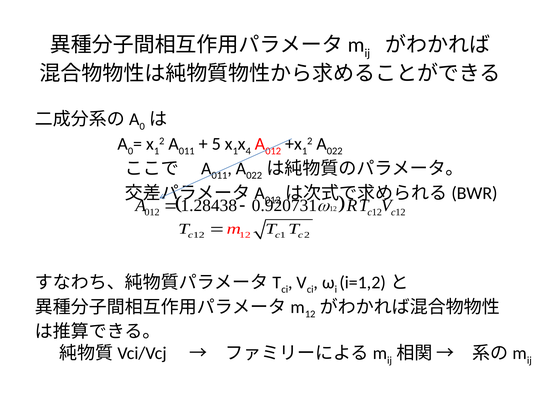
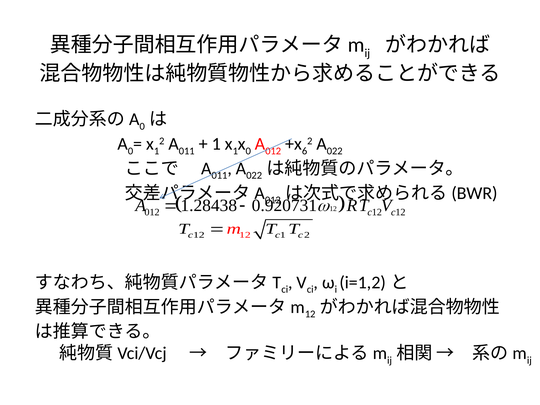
5 at (216, 144): 5 -> 1
4 at (248, 151): 4 -> 0
1 at (305, 151): 1 -> 6
